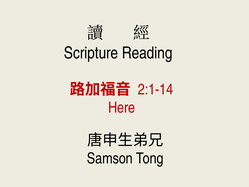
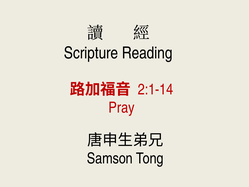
Here: Here -> Pray
